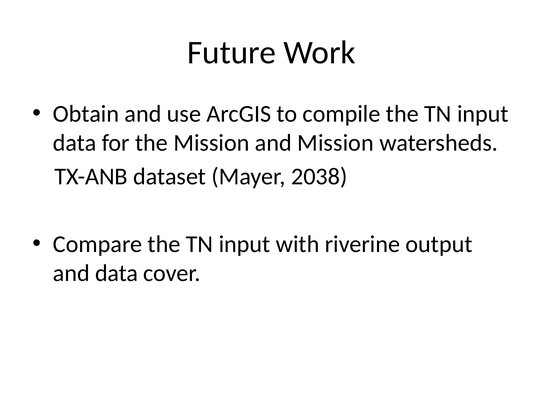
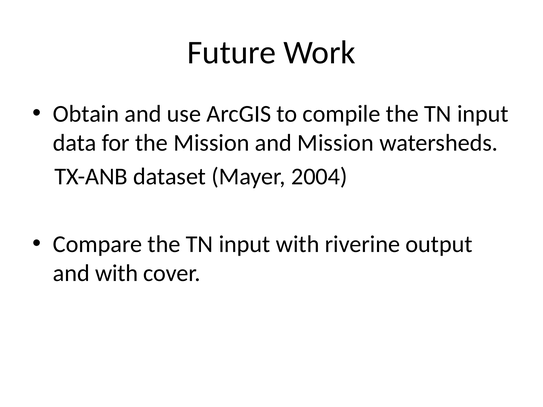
2038: 2038 -> 2004
and data: data -> with
